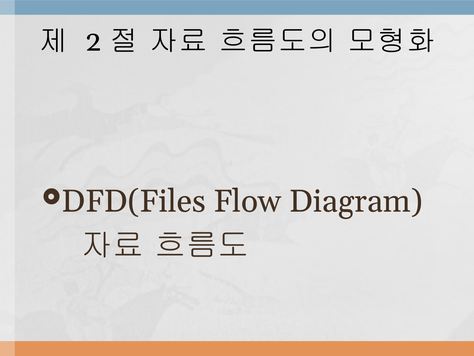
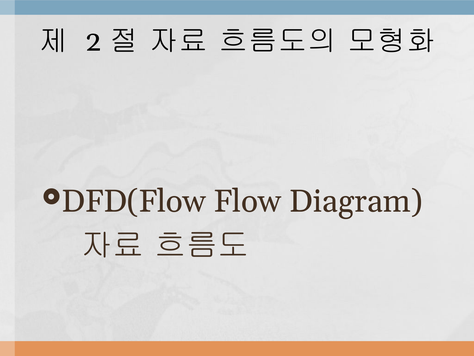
DFD(Files: DFD(Files -> DFD(Flow
